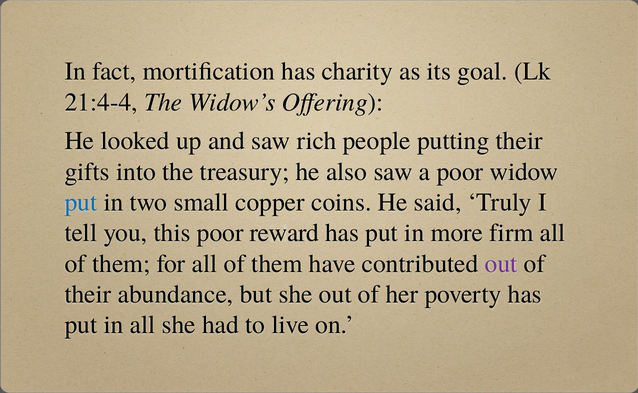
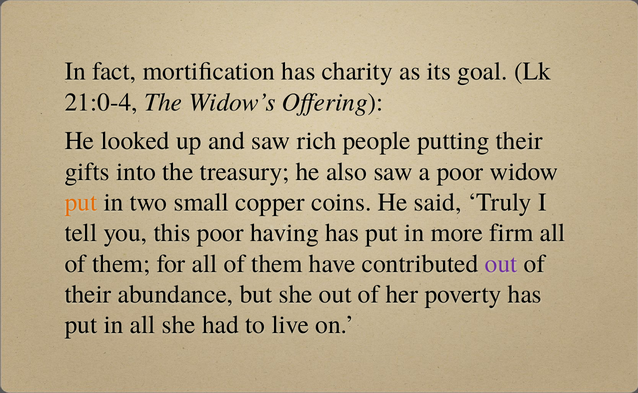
21:4-4: 21:4-4 -> 21:0-4
put at (81, 202) colour: blue -> orange
reward: reward -> having
